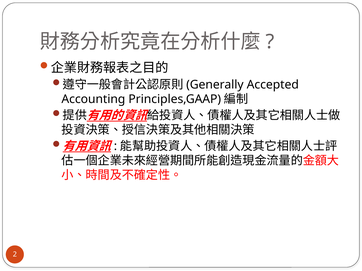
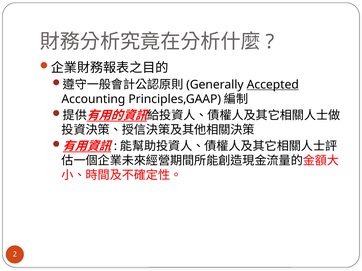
Accepted underline: none -> present
